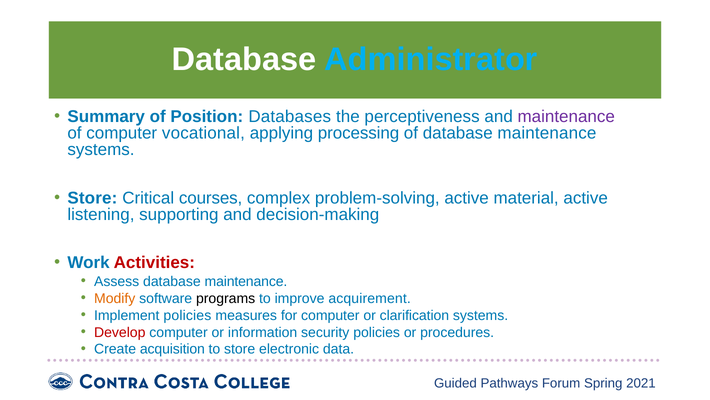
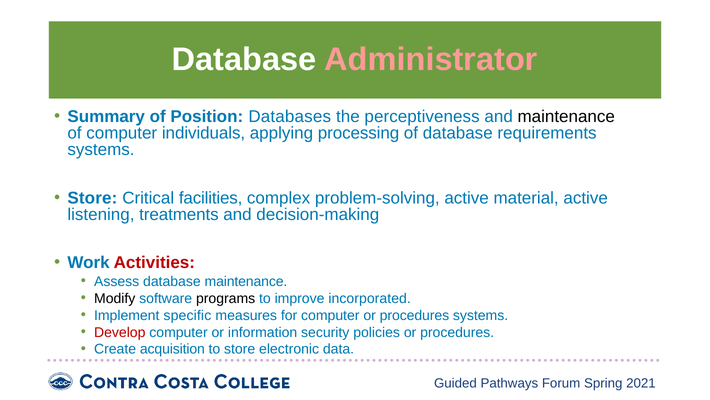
Administrator colour: light blue -> pink
maintenance at (566, 117) colour: purple -> black
vocational: vocational -> individuals
of database maintenance: maintenance -> requirements
courses: courses -> facilities
supporting: supporting -> treatments
Modify colour: orange -> black
acquirement: acquirement -> incorporated
Implement policies: policies -> specific
computer or clarification: clarification -> procedures
